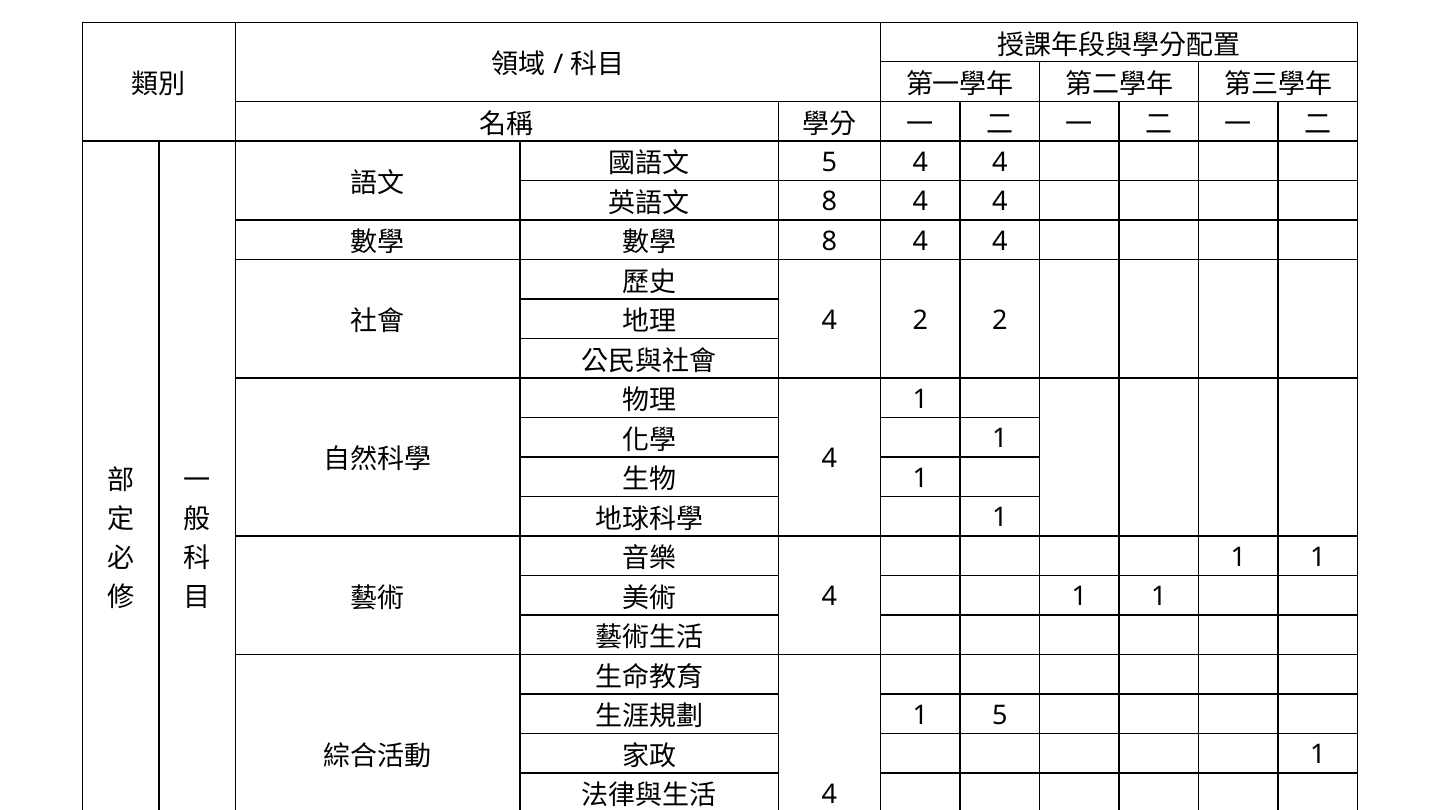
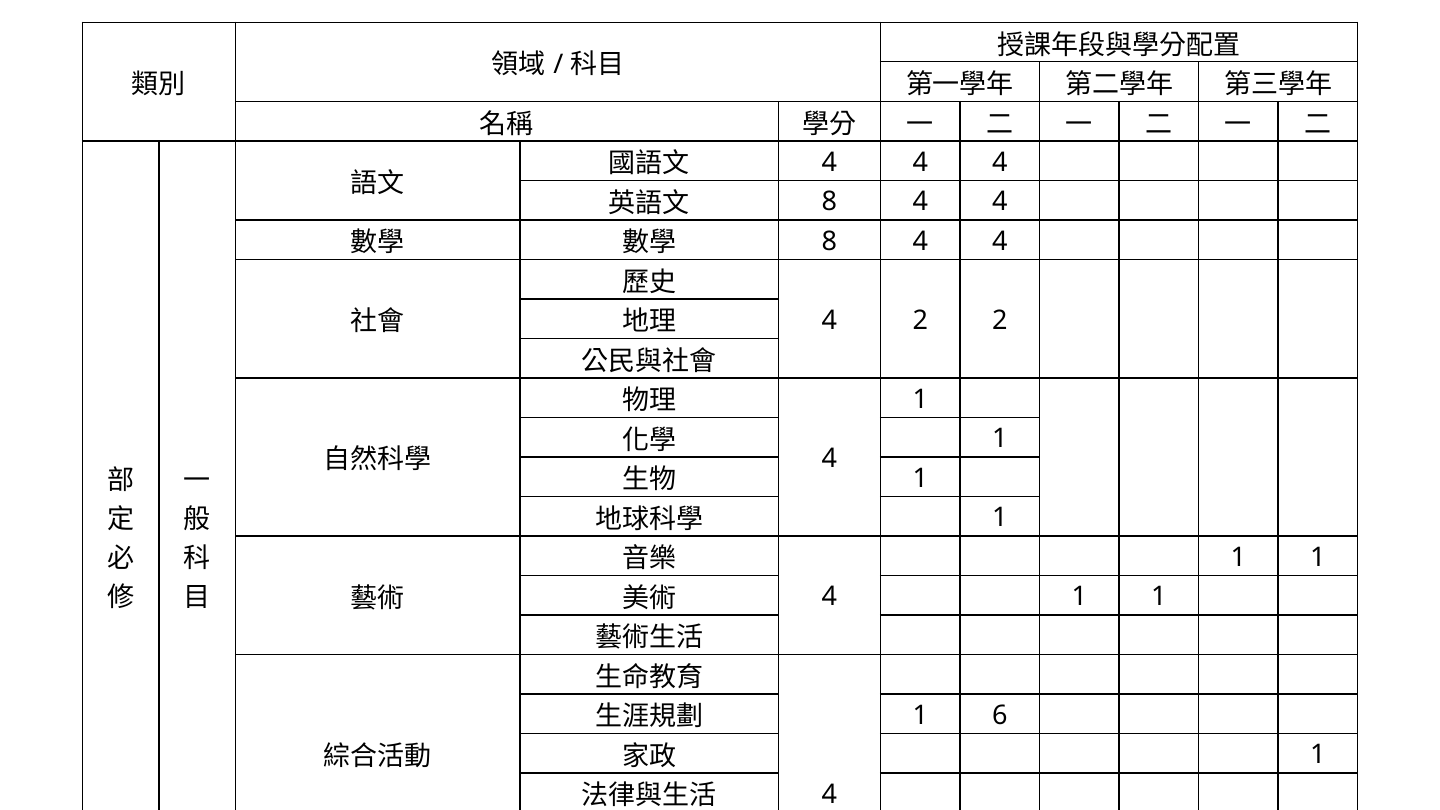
5 at (829, 162): 5 -> 4
1 5: 5 -> 6
